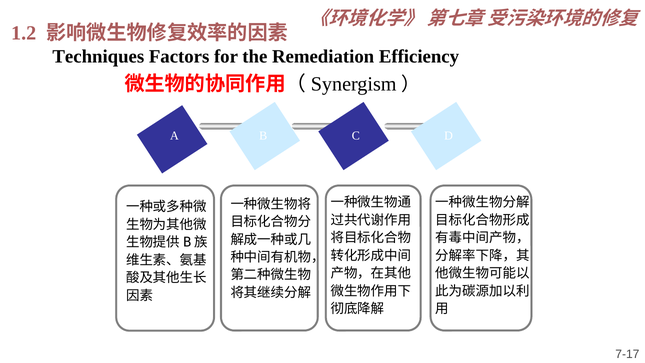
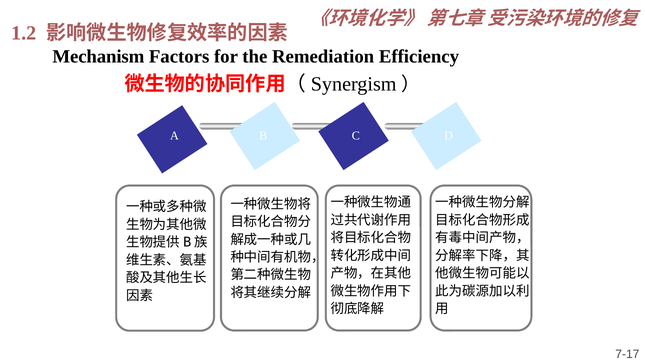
Techniques: Techniques -> Mechanism
